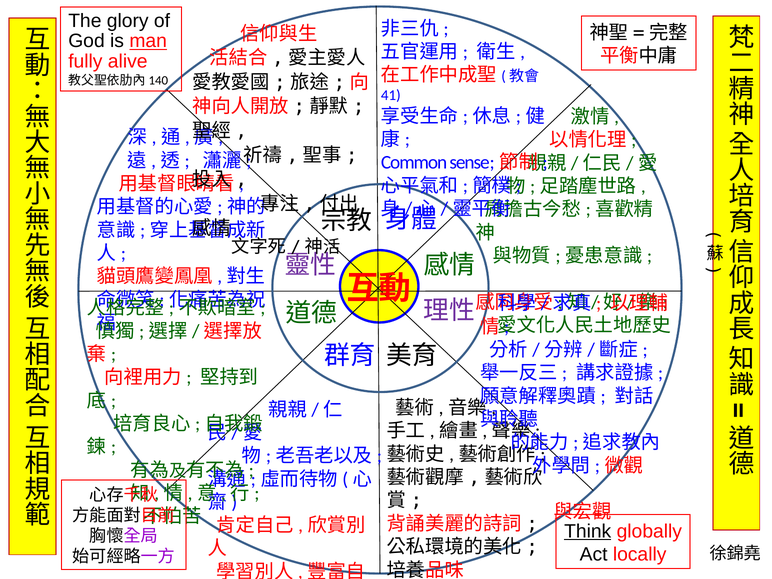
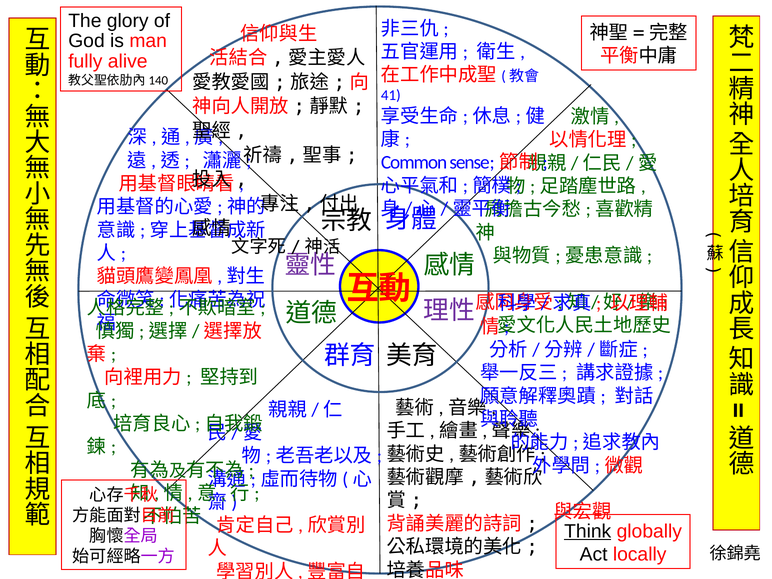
man underline: present -> none
